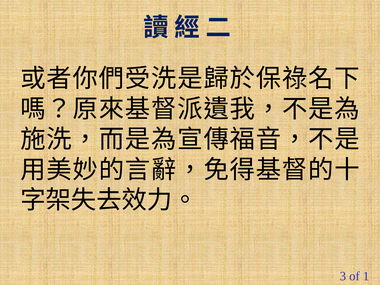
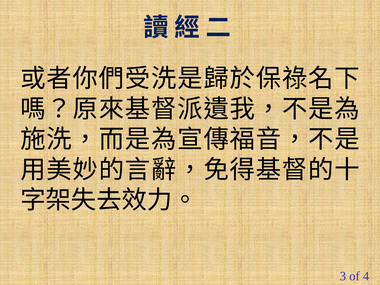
1: 1 -> 4
